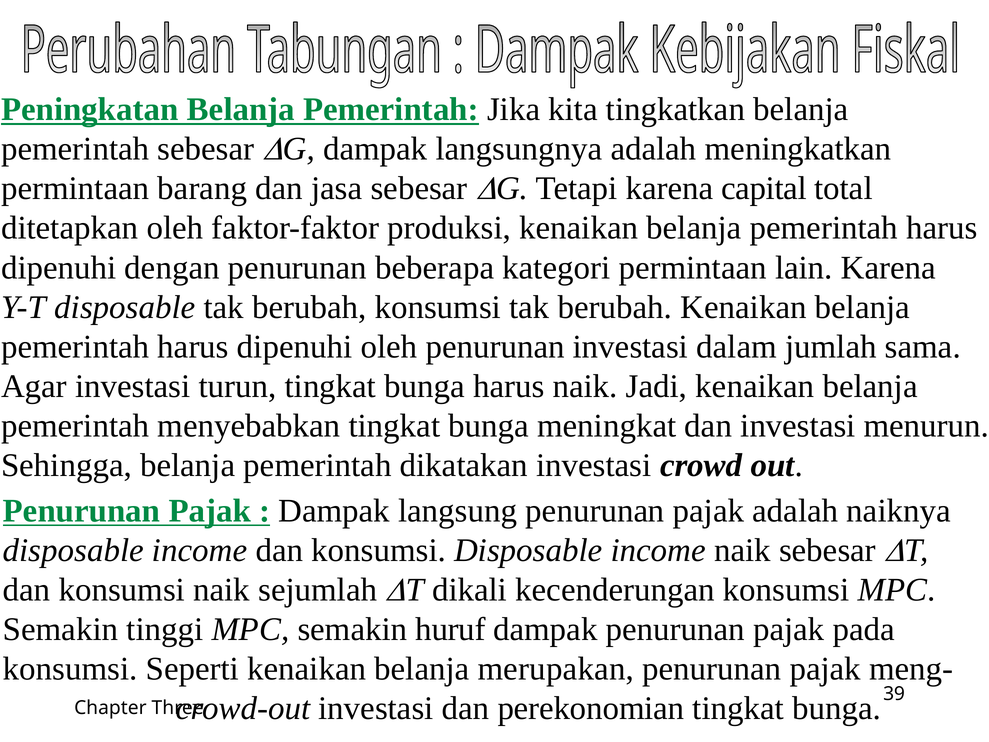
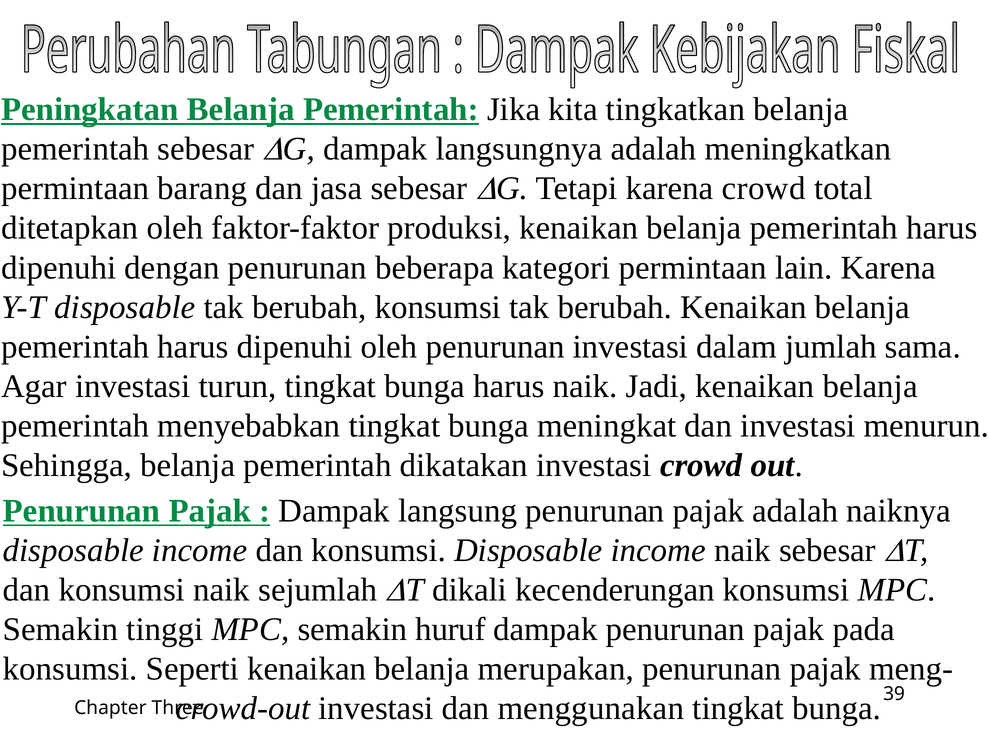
karena capital: capital -> crowd
perekonomian: perekonomian -> menggunakan
